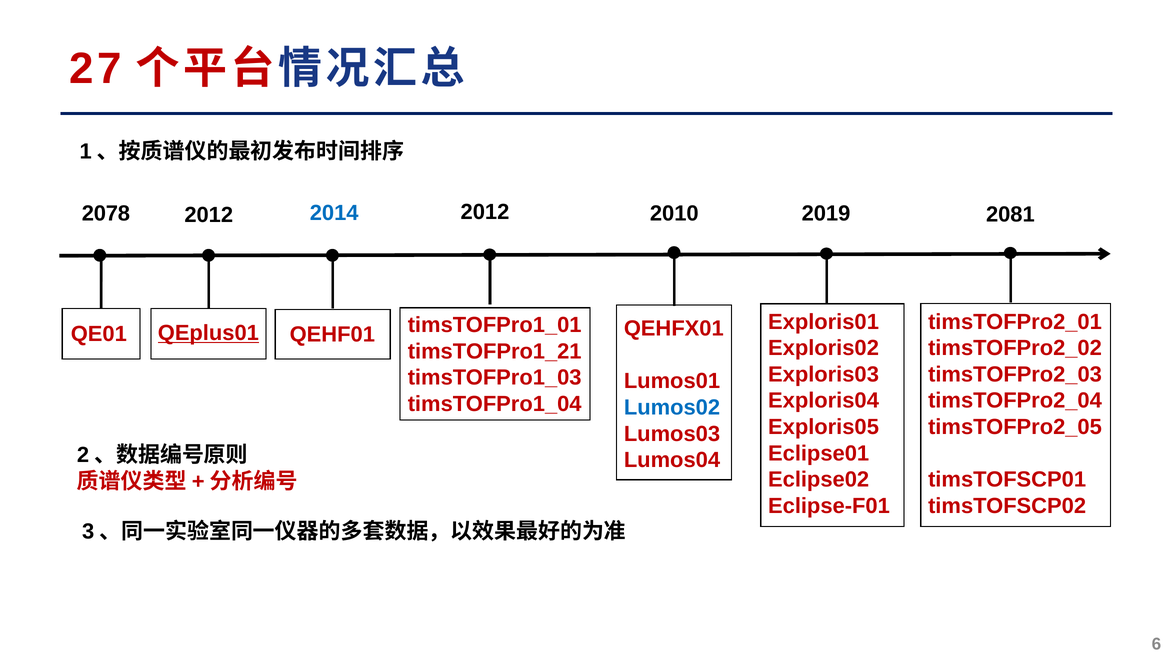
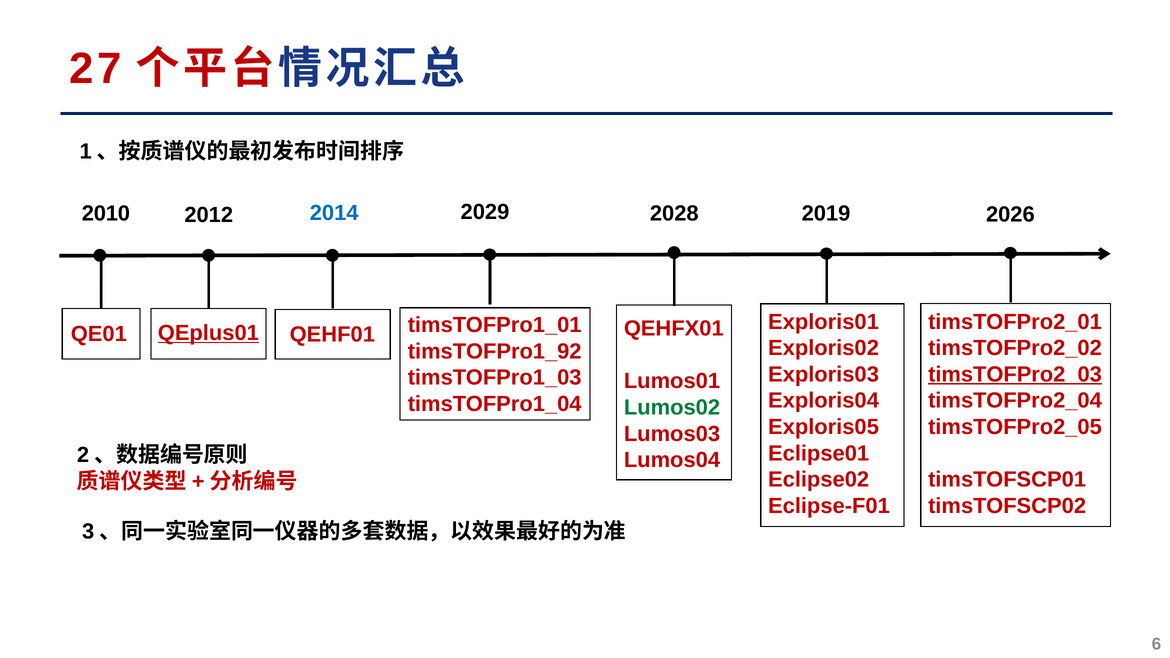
2012 at (485, 212): 2012 -> 2029
2078: 2078 -> 2010
2010: 2010 -> 2028
2081: 2081 -> 2026
timsTOFPro1_21: timsTOFPro1_21 -> timsTOFPro1_92
timsTOFPro2_03 underline: none -> present
Lumos02 colour: blue -> green
